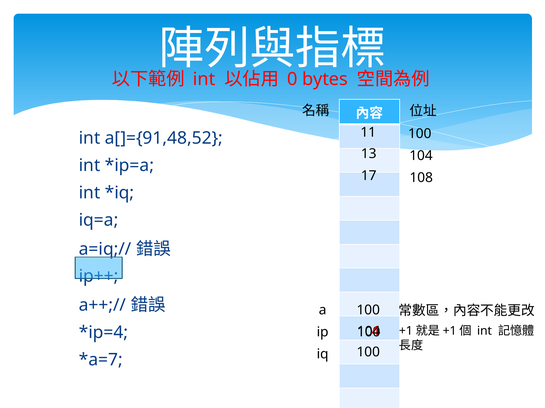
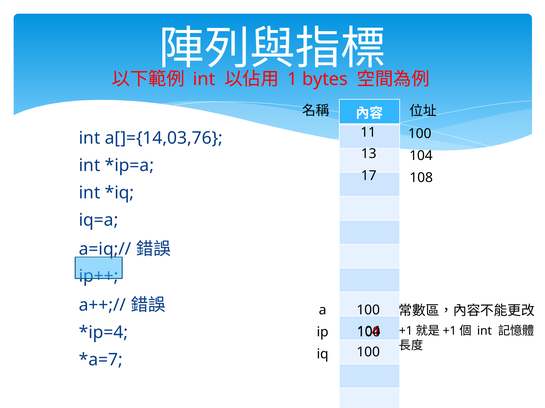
0: 0 -> 1
a[]={91,48,52: a[]={91,48,52 -> a[]={14,03,76
